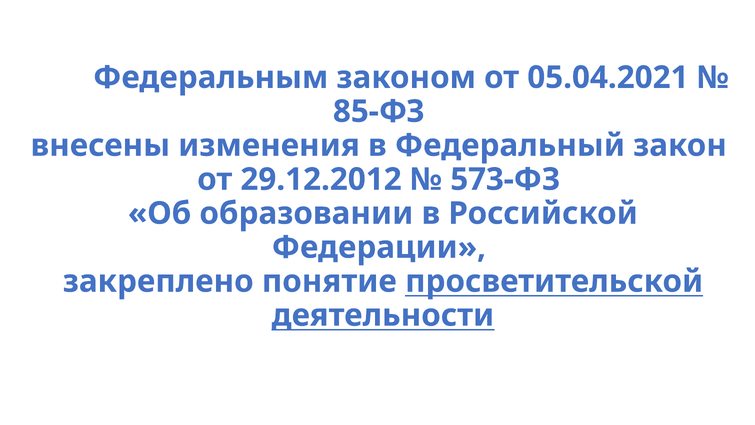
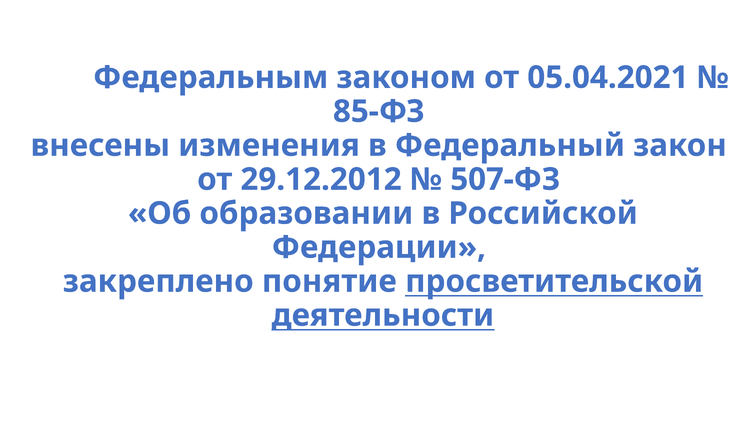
573-ФЗ: 573-ФЗ -> 507-ФЗ
